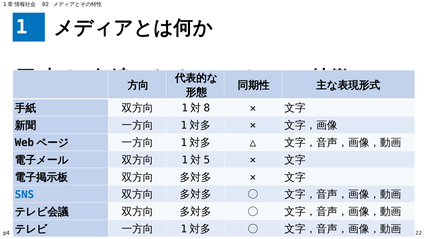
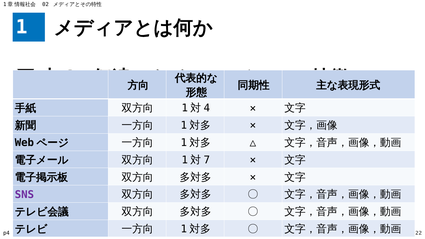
8: 8 -> 4
5: 5 -> 7
SNS colour: blue -> purple
